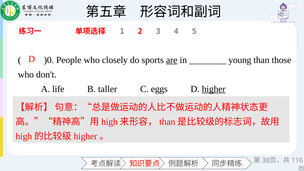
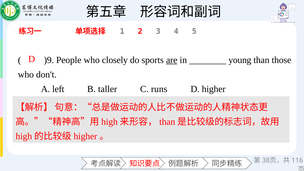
)0: )0 -> )9
life: life -> left
eggs: eggs -> runs
higher underline: present -> none
